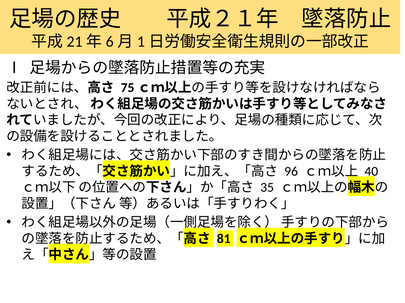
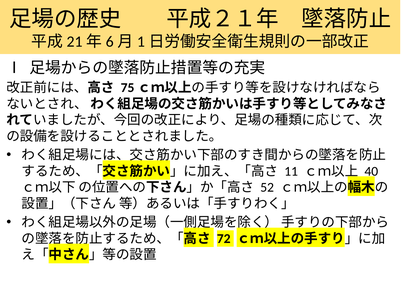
96: 96 -> 11
35: 35 -> 52
81: 81 -> 72
